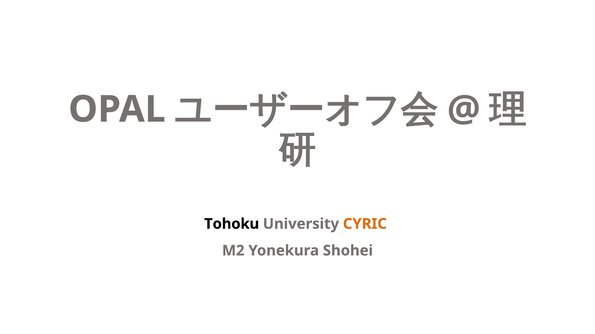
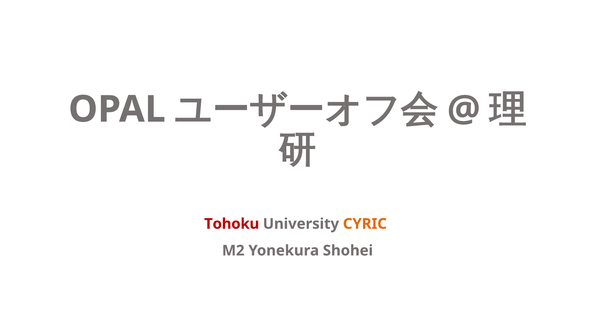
Tohoku colour: black -> red
